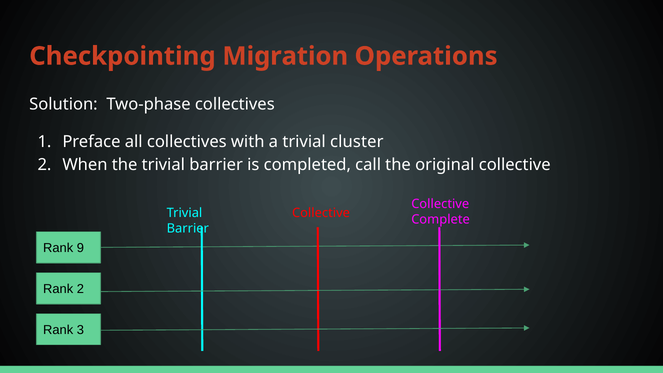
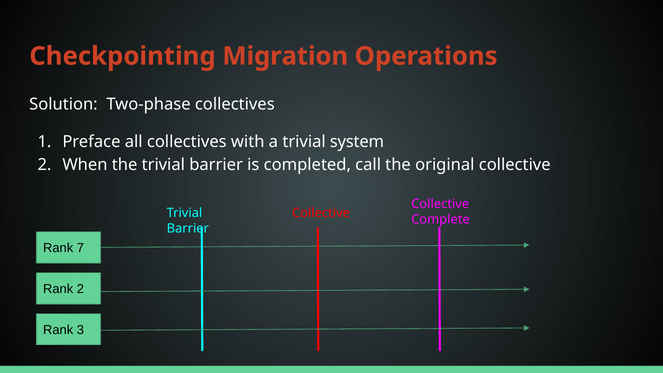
cluster: cluster -> system
9: 9 -> 7
